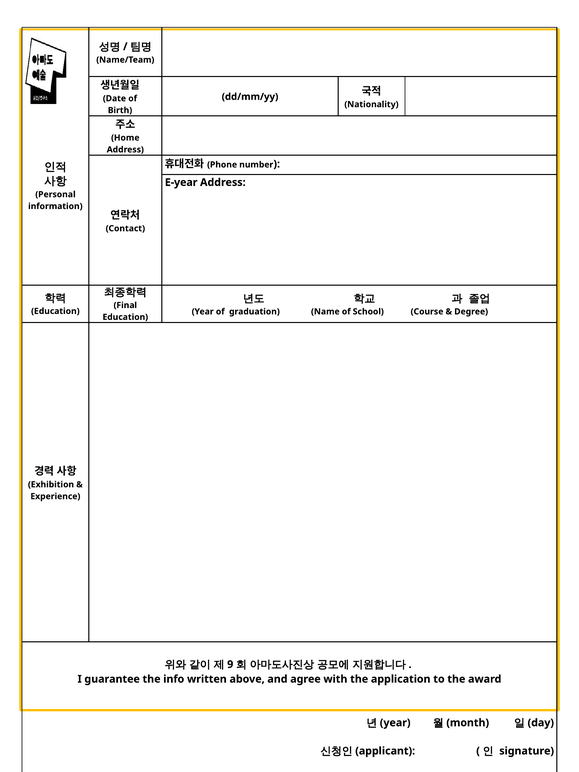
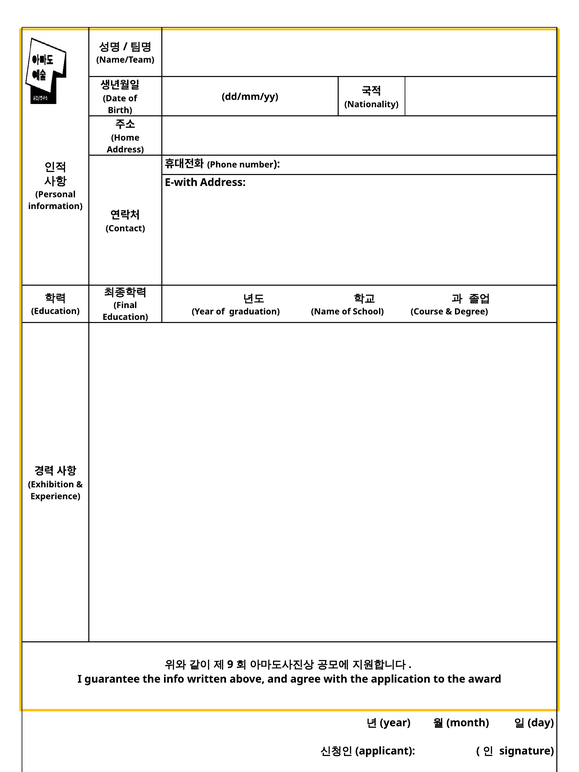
E-year: E-year -> E-with
